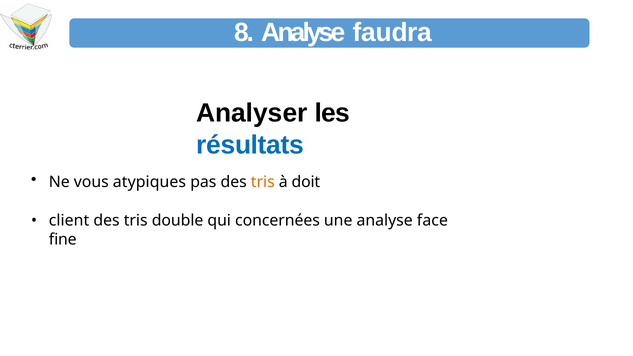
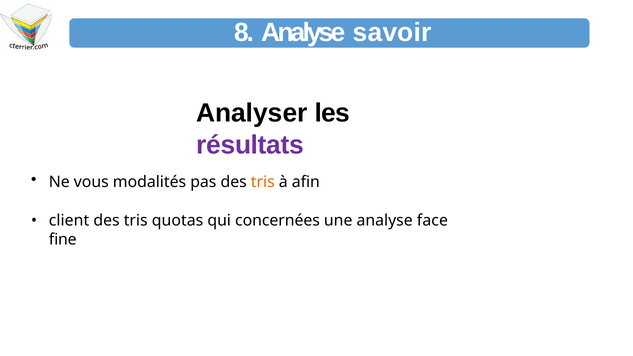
faudra: faudra -> savoir
résultats colour: blue -> purple
atypiques: atypiques -> modalités
doit: doit -> afin
double: double -> quotas
